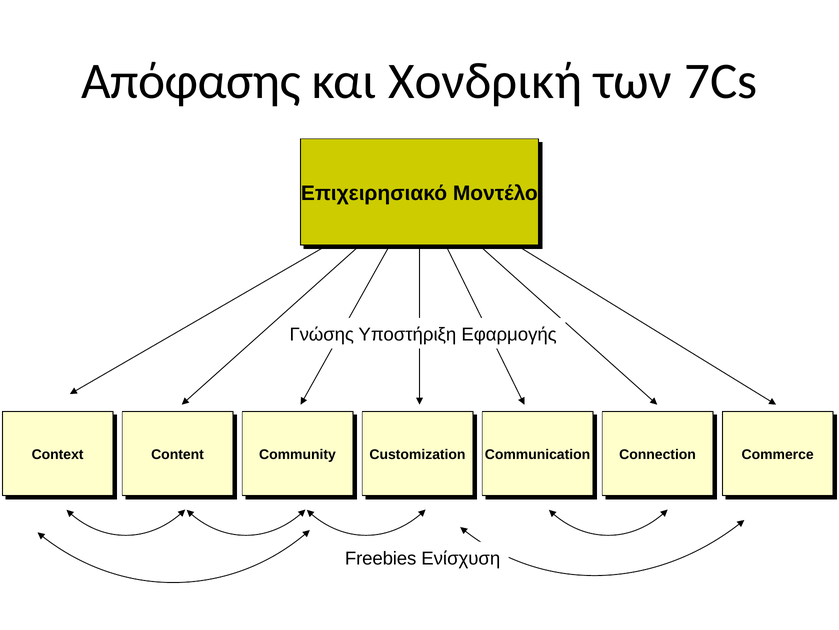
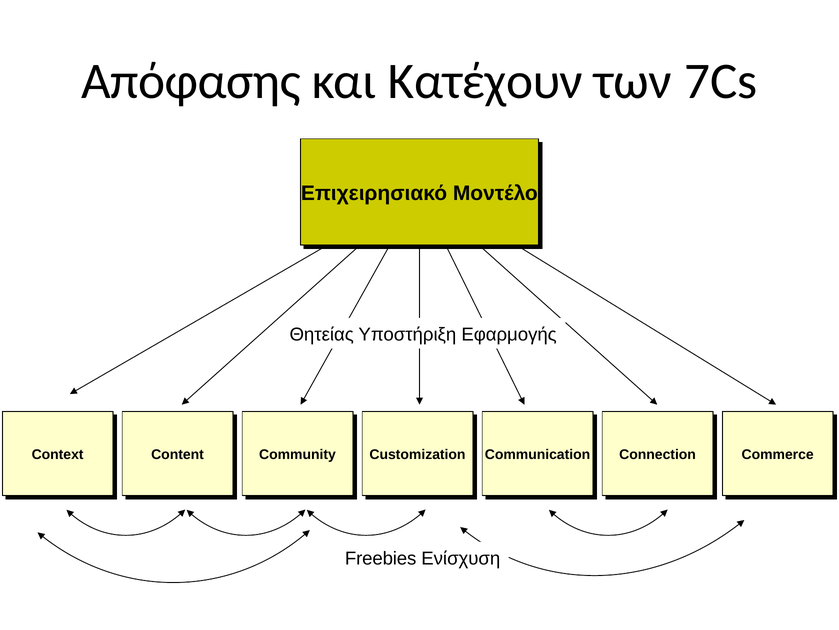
Χονδρική: Χονδρική -> Κατέχουν
Γνώσης: Γνώσης -> Θητείας
